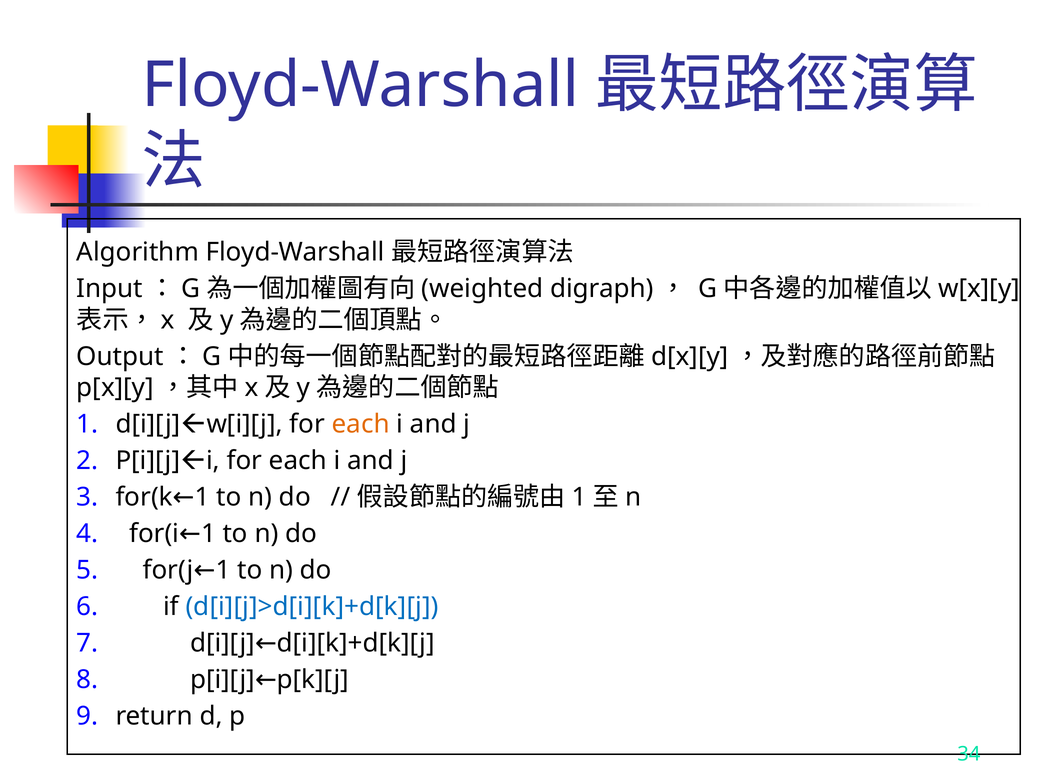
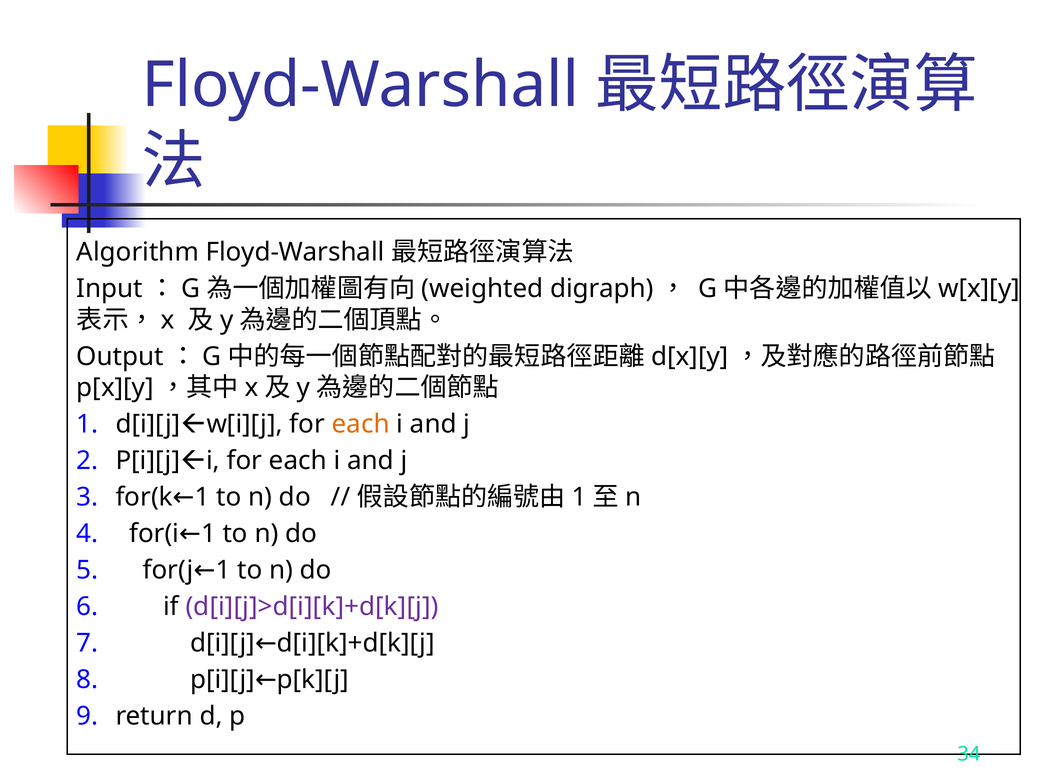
d[i][j]>d[i][k]+d[k][j colour: blue -> purple
